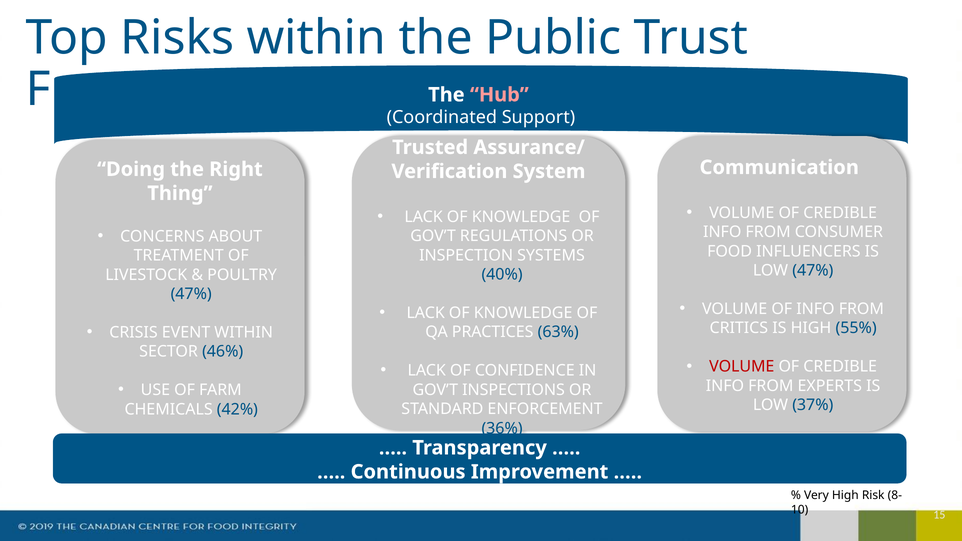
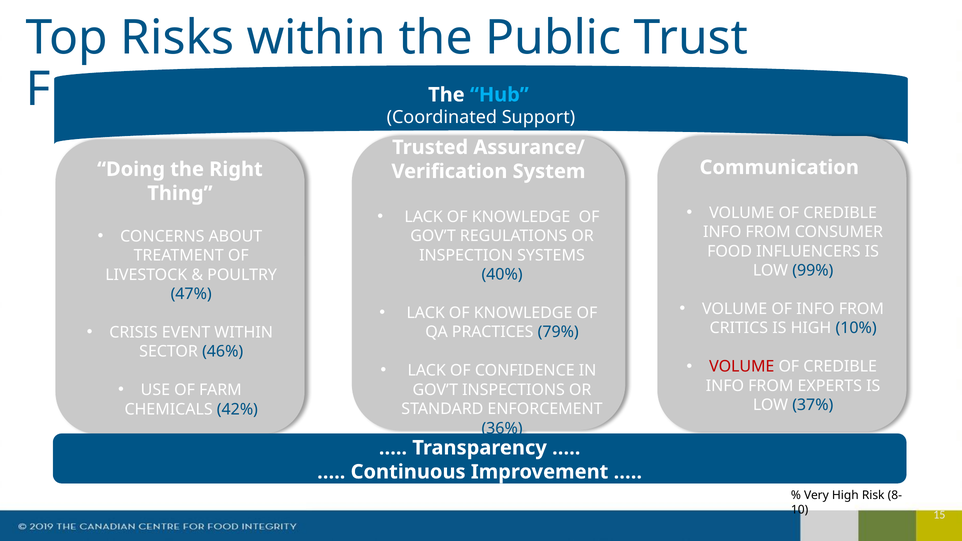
Hub colour: pink -> light blue
LOW 47%: 47% -> 99%
55%: 55% -> 10%
63%: 63% -> 79%
